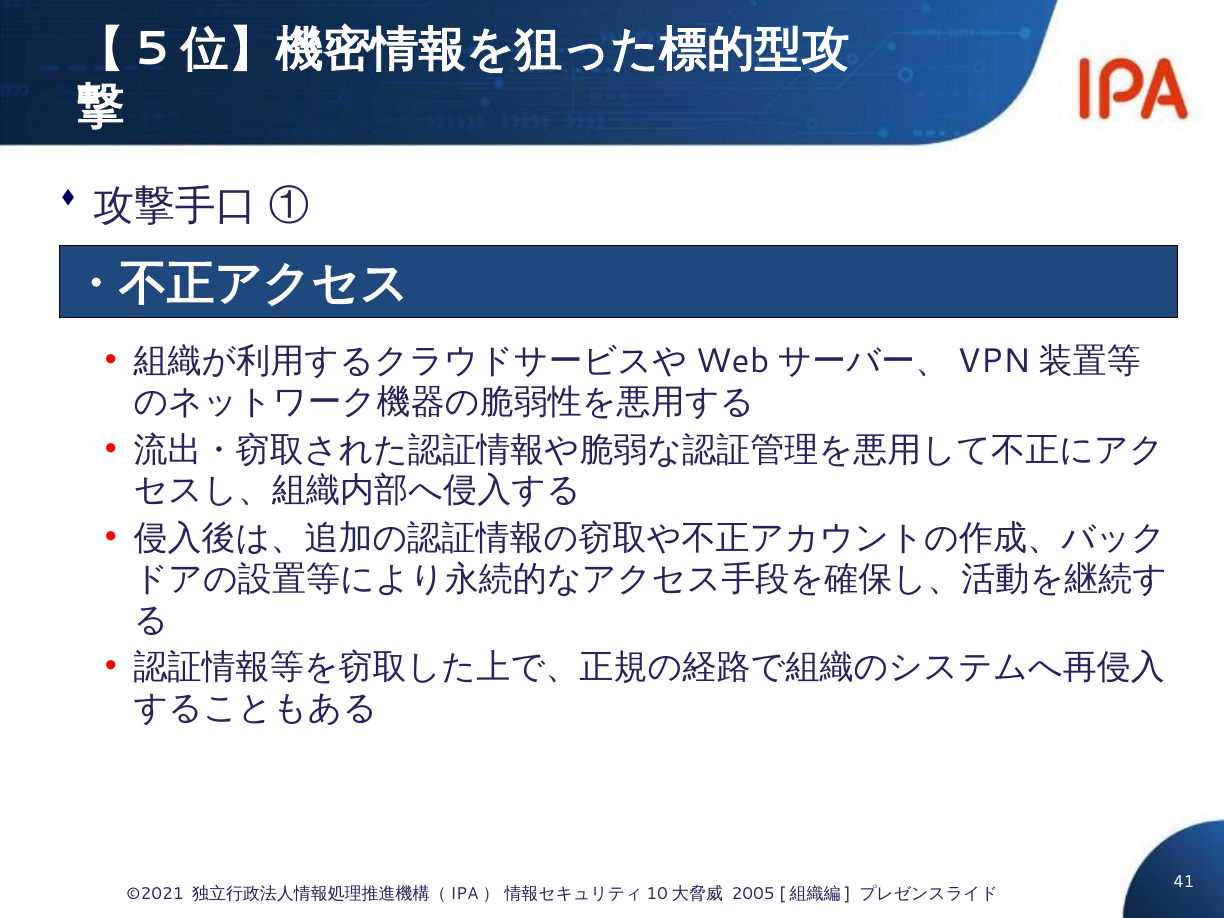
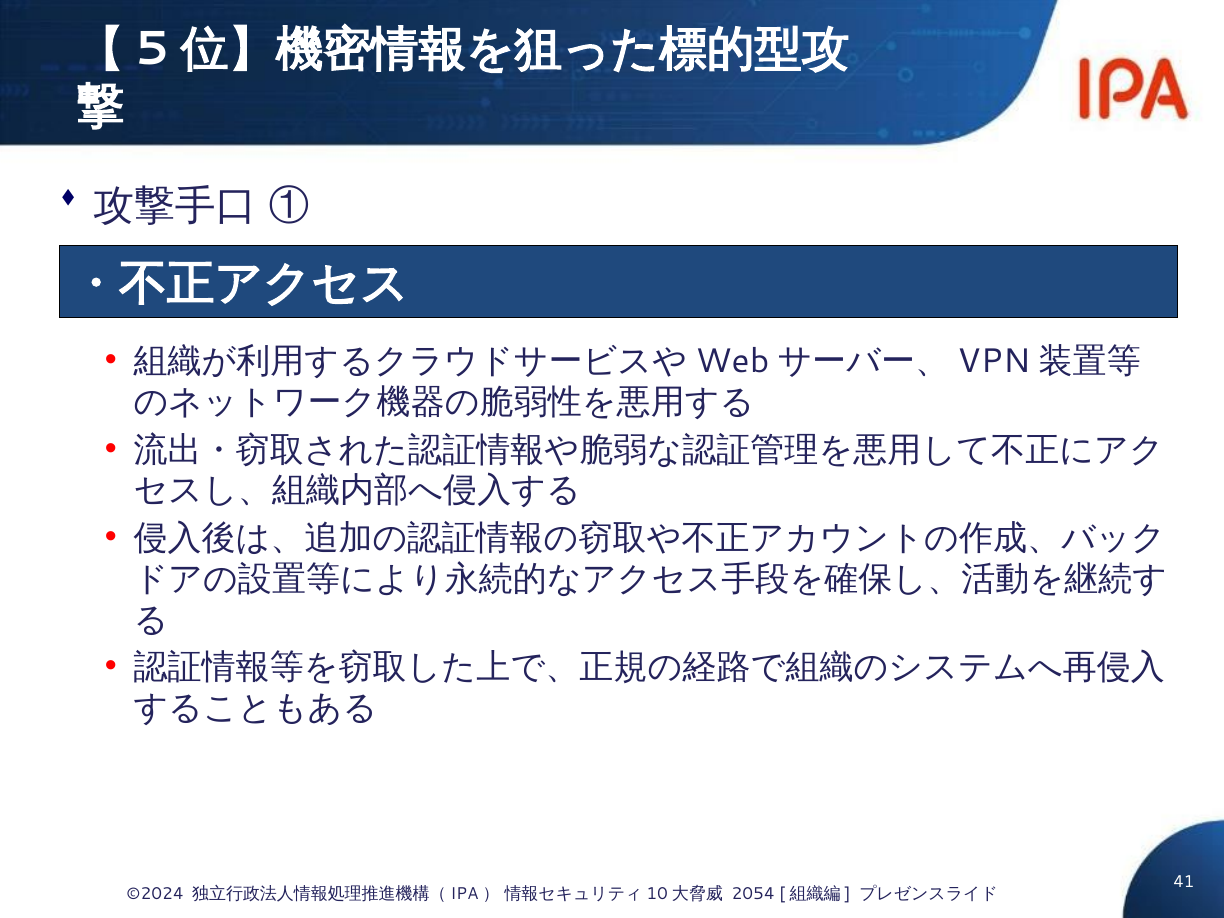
©2021: ©2021 -> ©2024
2005: 2005 -> 2054
